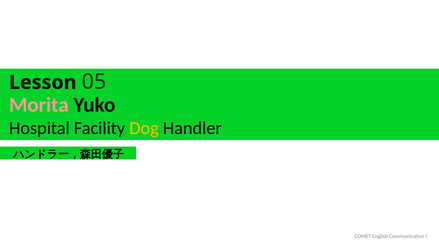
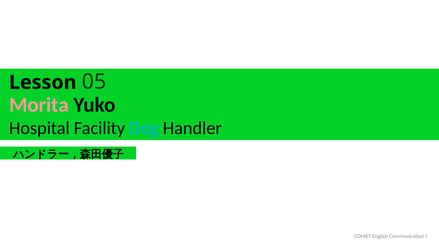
Dog colour: yellow -> light blue
